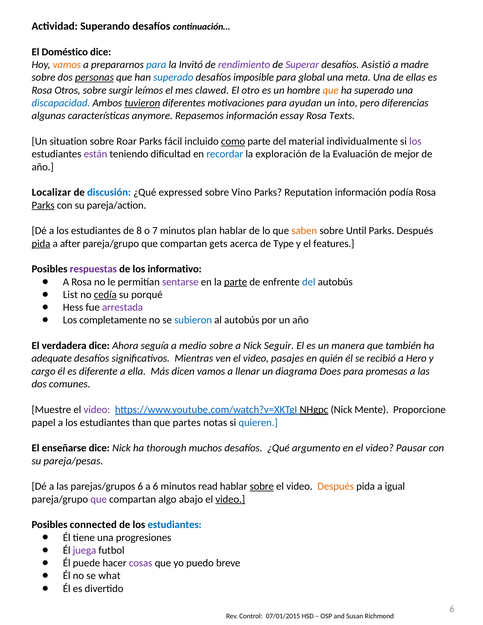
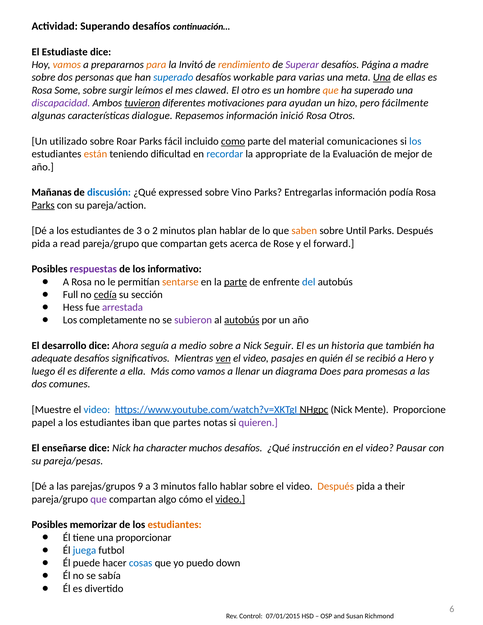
Doméstico: Doméstico -> Estudiaste
para at (156, 65) colour: blue -> orange
rendimiento colour: purple -> orange
Asistió: Asistió -> Página
personas underline: present -> none
imposible: imposible -> workable
global: global -> varias
Una at (382, 77) underline: none -> present
Otros: Otros -> Some
discapacidad colour: blue -> purple
into: into -> hizo
diferencias: diferencias -> fácilmente
anymore: anymore -> dialogue
essay: essay -> inició
Texts: Texts -> Otros
situation: situation -> utilizado
individualmente: individualmente -> comunicaciones
los at (415, 141) colour: purple -> blue
están colour: purple -> orange
exploración: exploración -> appropriate
Localizar: Localizar -> Mañanas
Reputation: Reputation -> Entregarlas
de 8: 8 -> 3
7: 7 -> 2
pida at (41, 244) underline: present -> none
after: after -> read
Type: Type -> Rose
features: features -> forward
sentarse colour: purple -> orange
List: List -> Full
porqué: porqué -> sección
subieron colour: blue -> purple
autobús at (242, 320) underline: none -> present
verdadera: verdadera -> desarrollo
manera: manera -> historia
ven underline: none -> present
cargo: cargo -> luego
Más dicen: dicen -> como
video at (97, 410) colour: purple -> blue
than: than -> iban
quieren colour: blue -> purple
thorough: thorough -> character
argumento: argumento -> instrucción
parejas/grupos 6: 6 -> 9
a 6: 6 -> 3
read: read -> fallo
sobre at (262, 486) underline: present -> none
igual: igual -> their
abajo: abajo -> cómo
connected: connected -> memorizar
estudiantes at (175, 525) colour: blue -> orange
progresiones: progresiones -> proporcionar
juega colour: purple -> blue
cosas colour: purple -> blue
breve: breve -> down
what: what -> sabía
